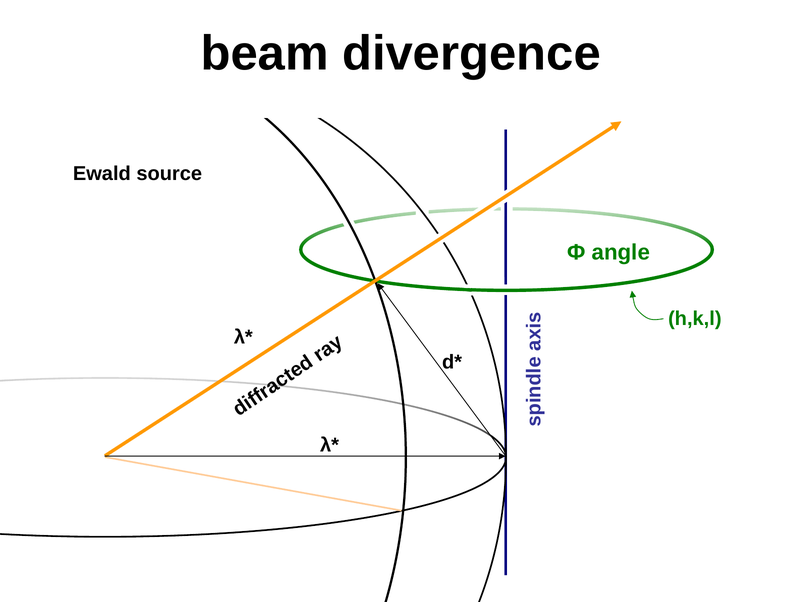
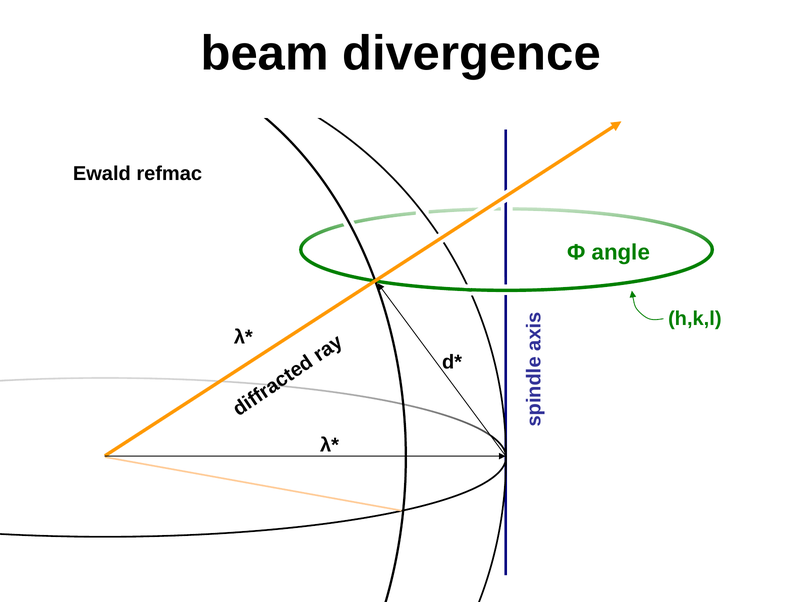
source: source -> refmac
